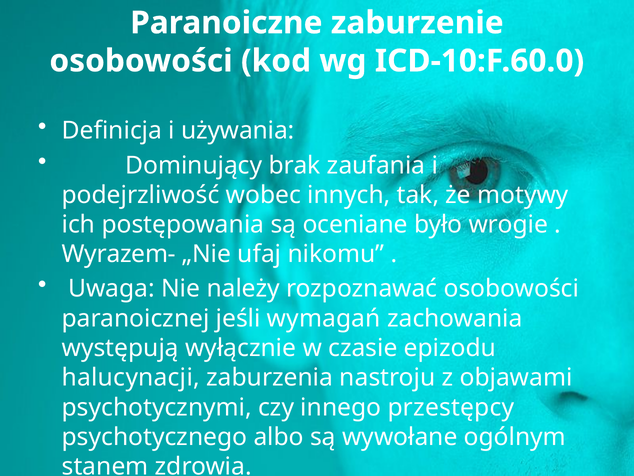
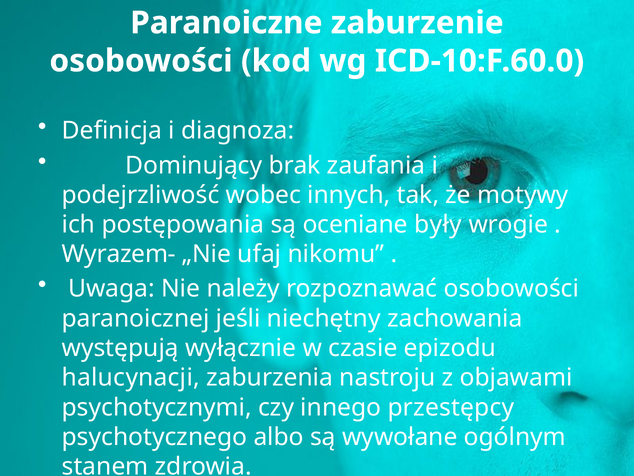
używania: używania -> diagnoza
było: było -> były
wymagań: wymagań -> niechętny
